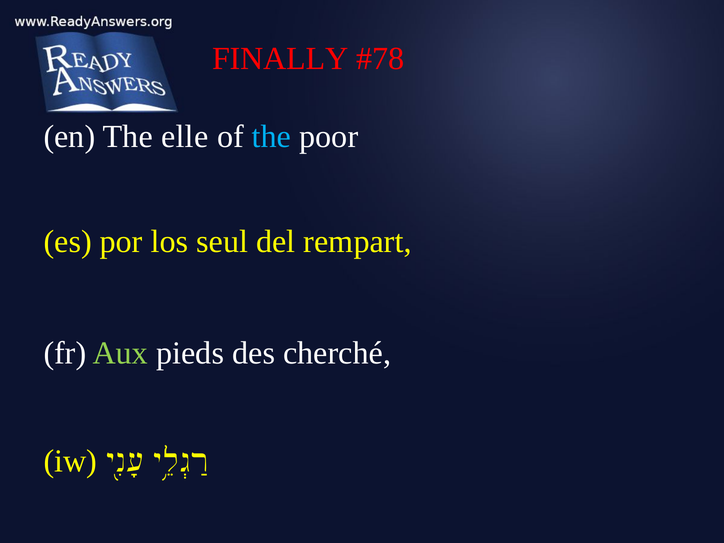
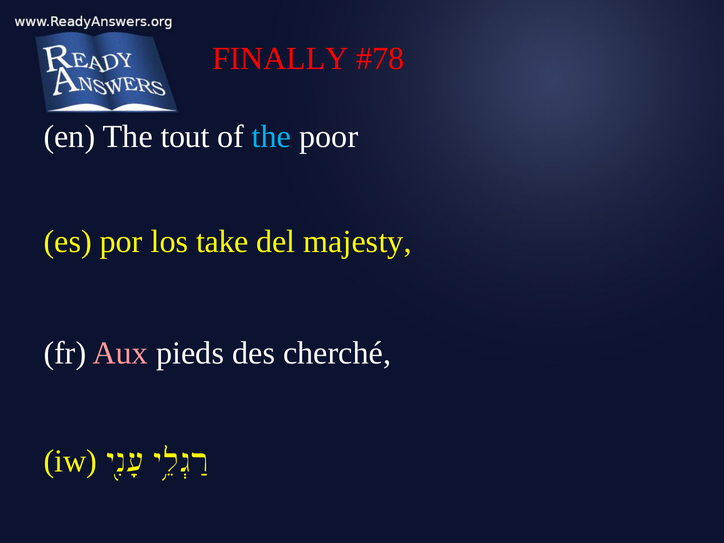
elle: elle -> tout
seul: seul -> take
rempart: rempart -> majesty
Aux colour: light green -> pink
